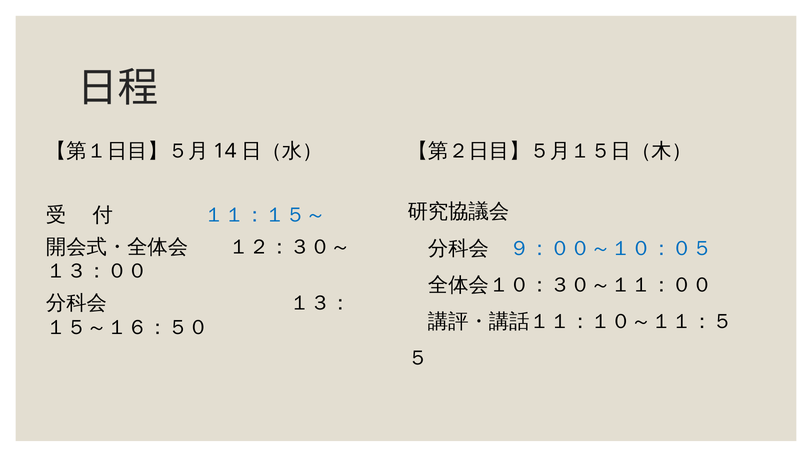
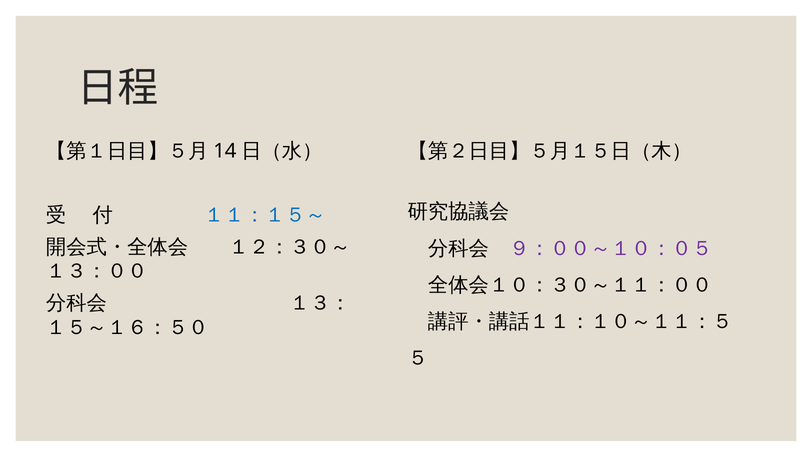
９：００～１０：０５ colour: blue -> purple
